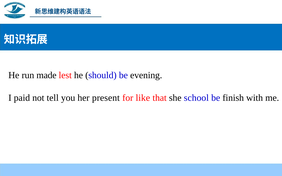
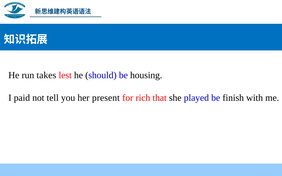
made: made -> takes
evening: evening -> housing
like: like -> rich
school: school -> played
